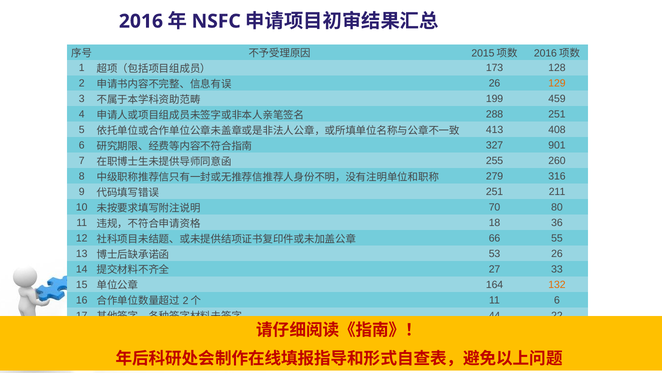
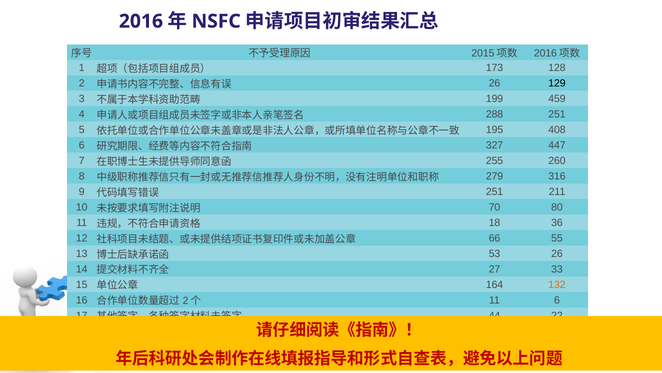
129 colour: orange -> black
413: 413 -> 195
901: 901 -> 447
